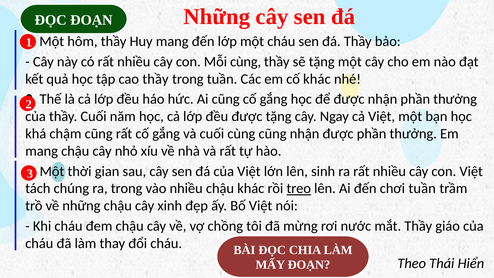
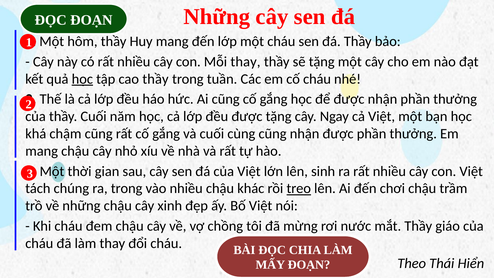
Mỗi cùng: cùng -> thay
học at (82, 79) underline: none -> present
cố khác: khác -> cháu
chơi tuần: tuần -> chậu
